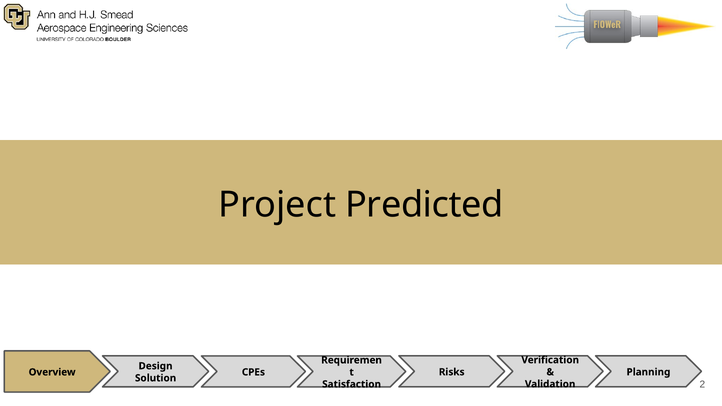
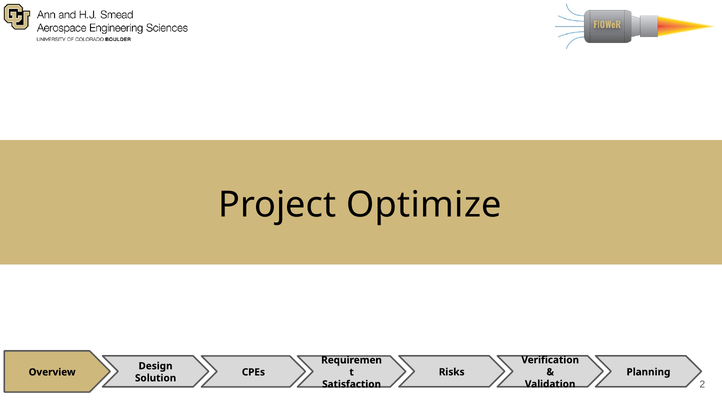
Predicted: Predicted -> Optimize
